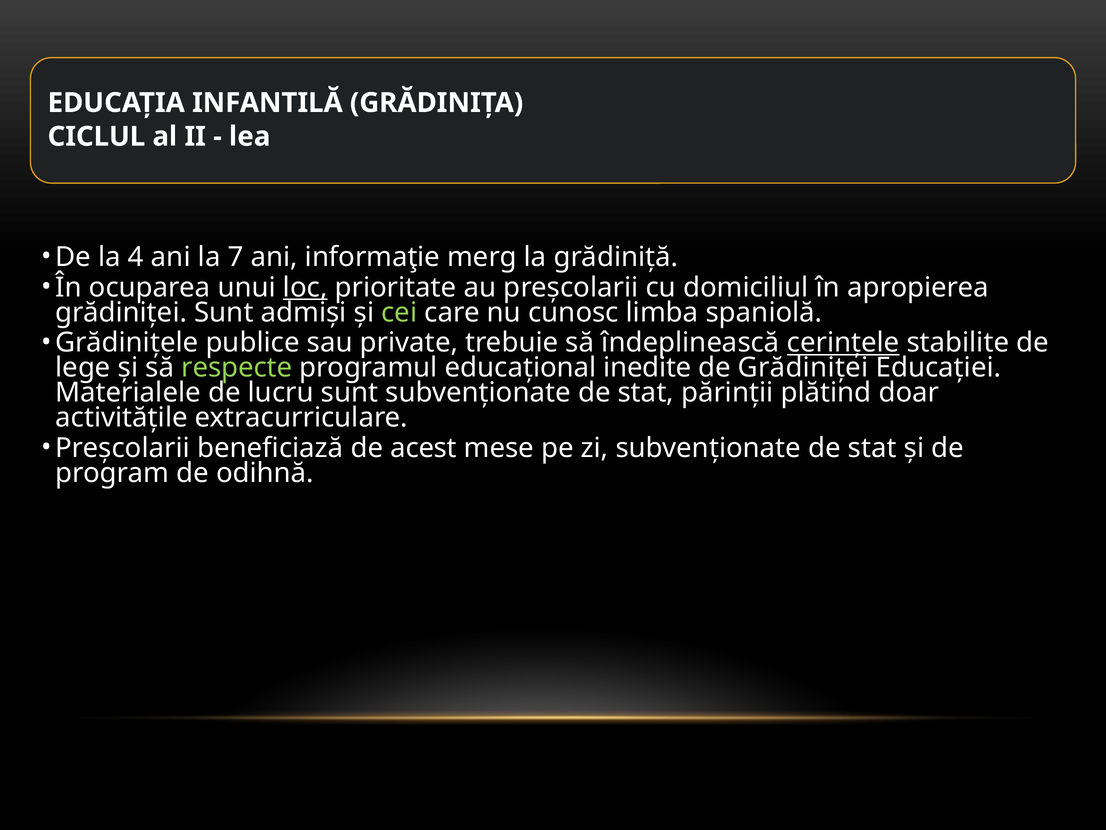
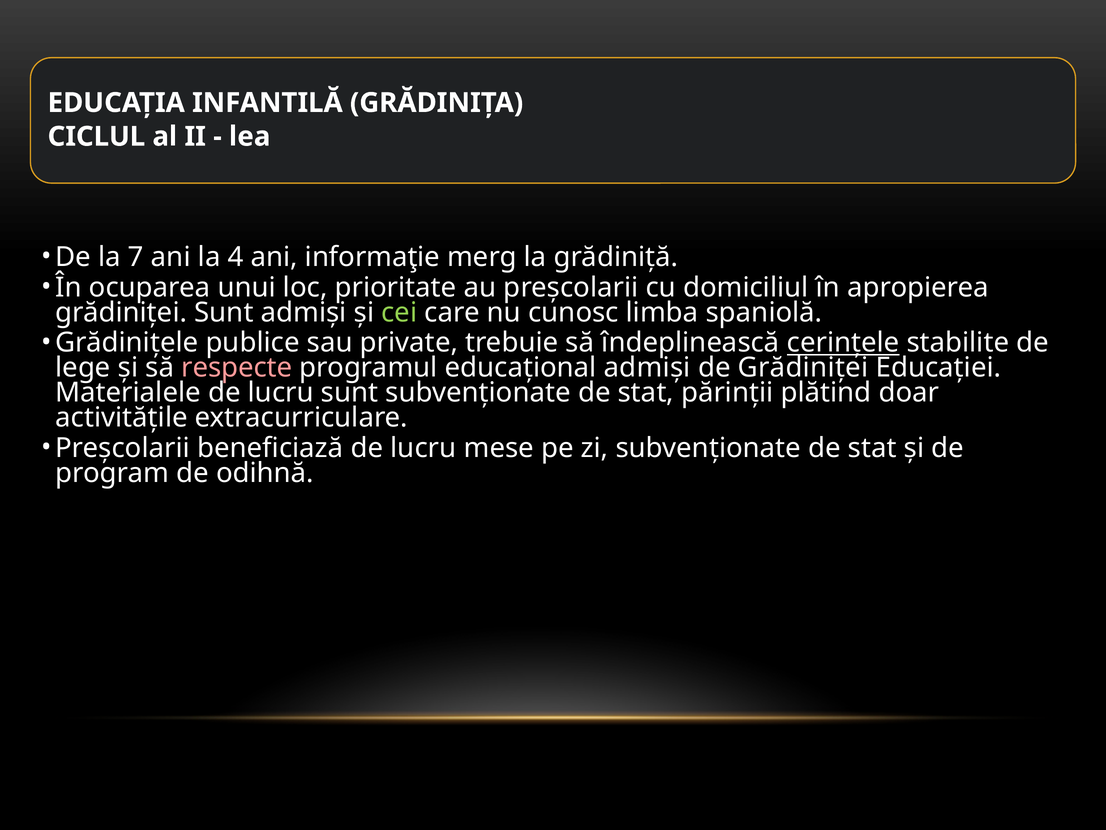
4: 4 -> 7
7: 7 -> 4
loc underline: present -> none
respecte colour: light green -> pink
educațional inedite: inedite -> admiși
beneficiază de acest: acest -> lucru
